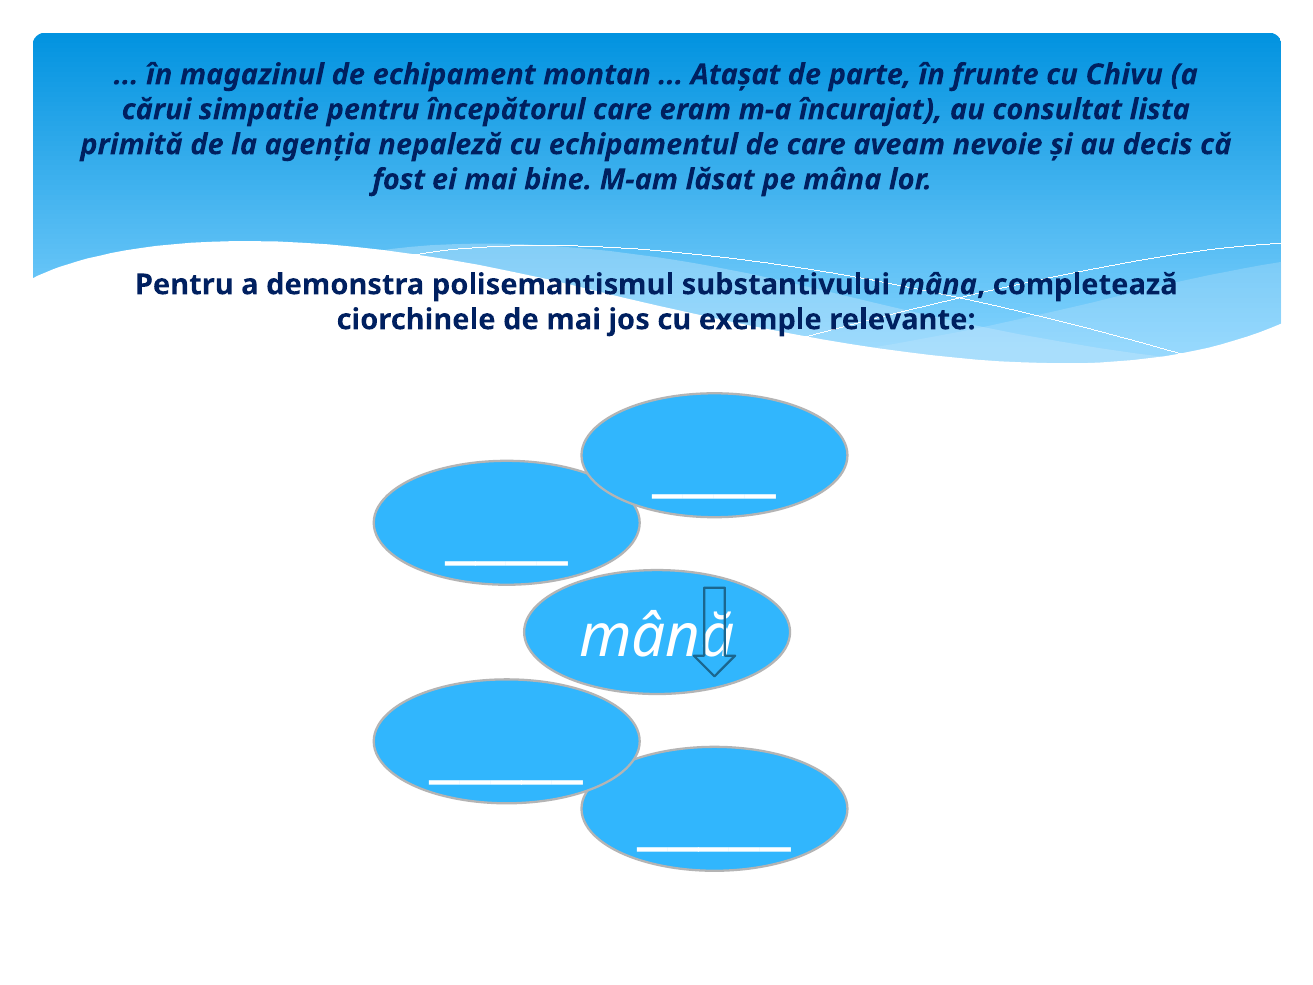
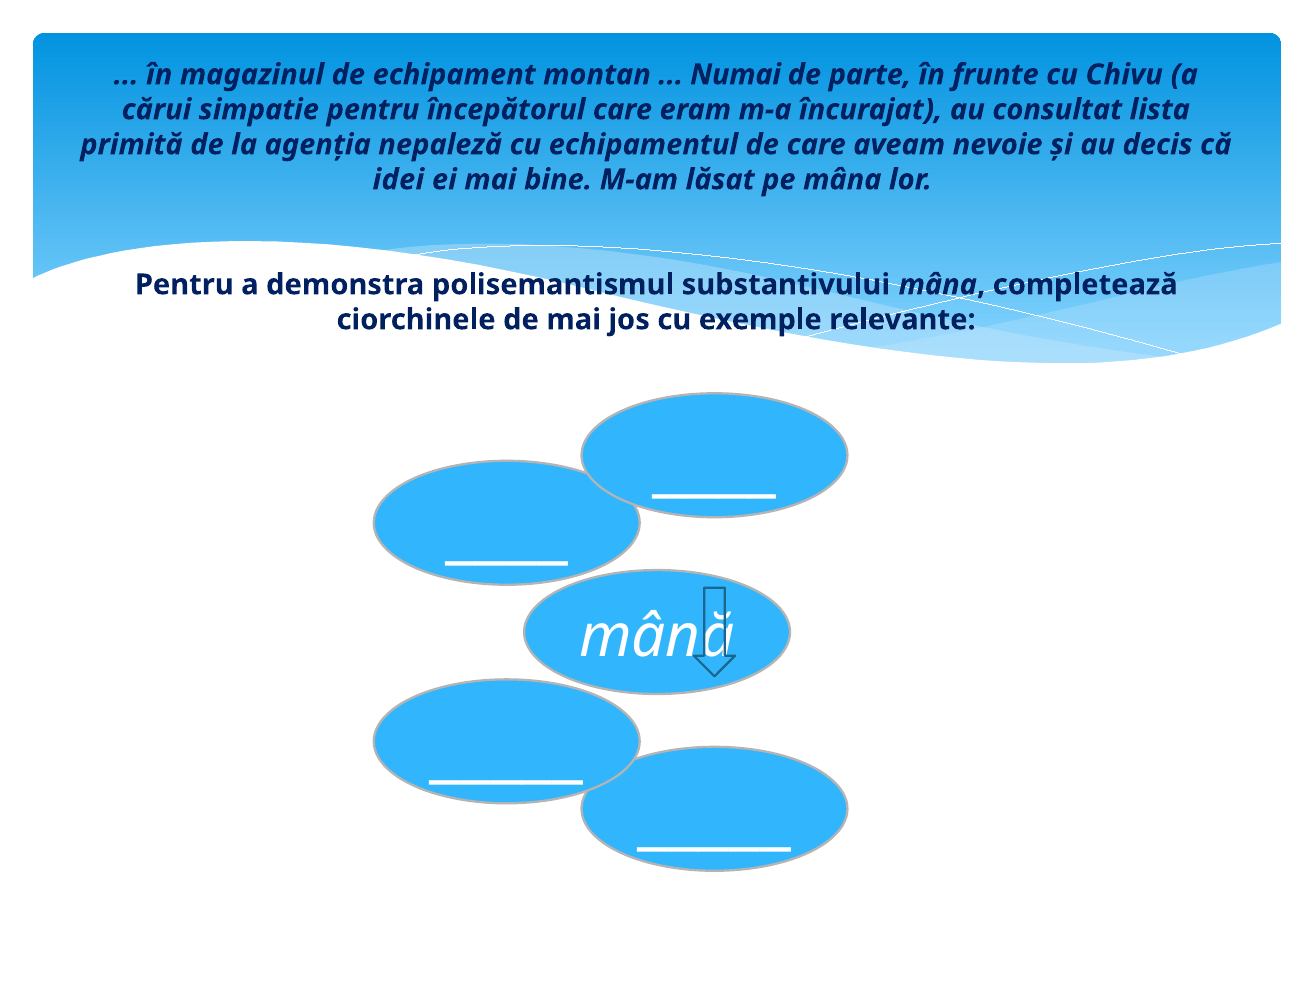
Atașat: Atașat -> Numai
fost: fost -> idei
